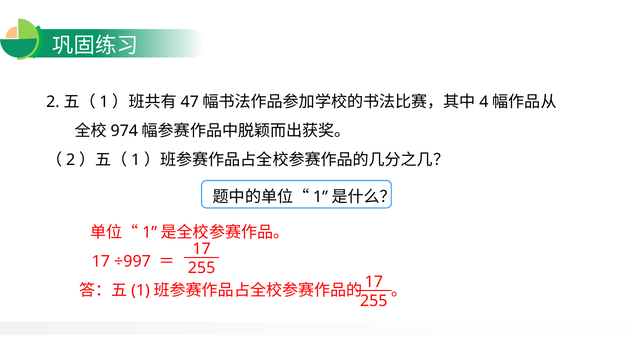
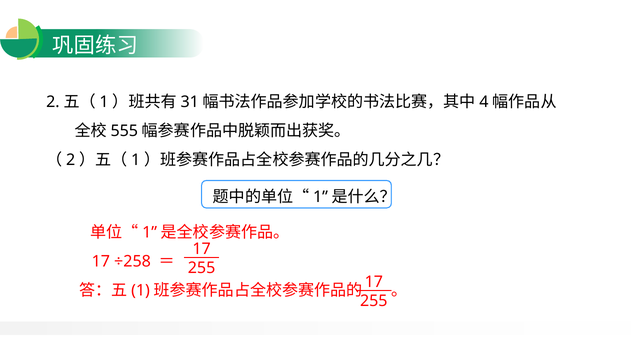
47: 47 -> 31
974: 974 -> 555
÷997: ÷997 -> ÷258
